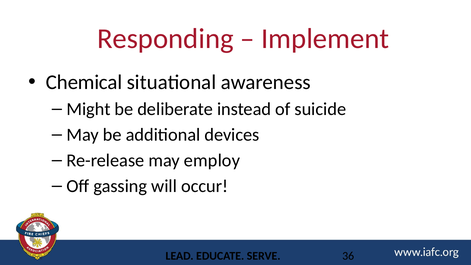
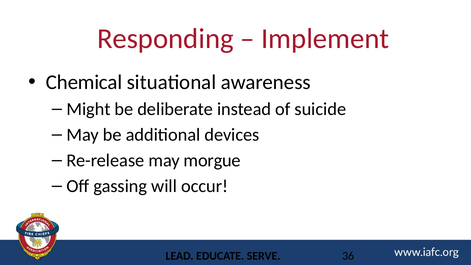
employ: employ -> morgue
